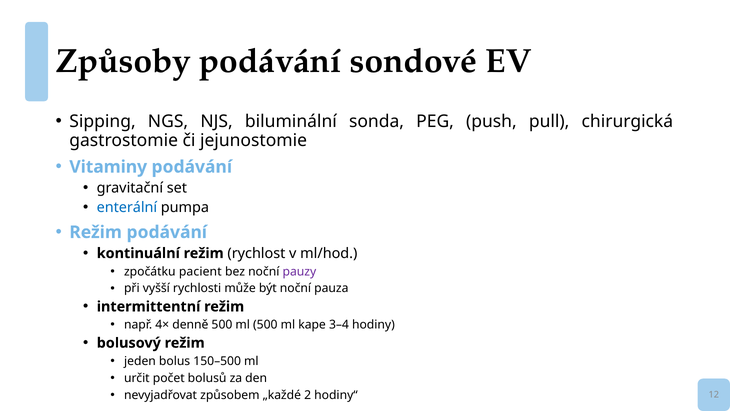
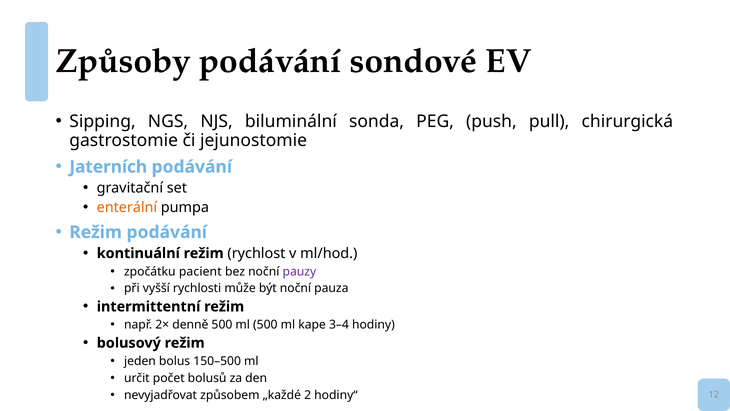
Vitaminy: Vitaminy -> Jaterních
enterální colour: blue -> orange
4×: 4× -> 2×
